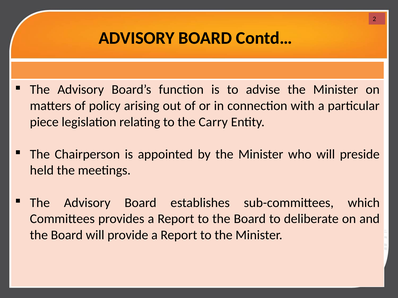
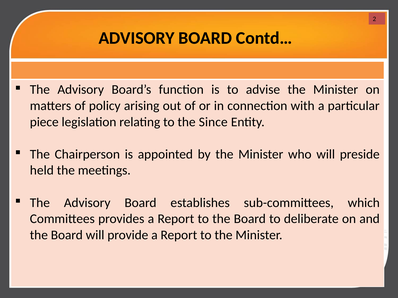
Carry: Carry -> Since
